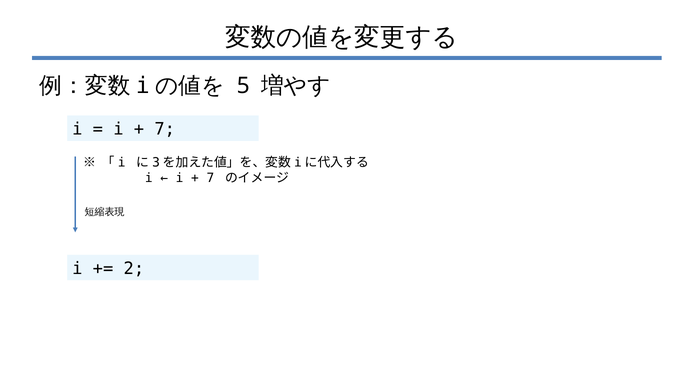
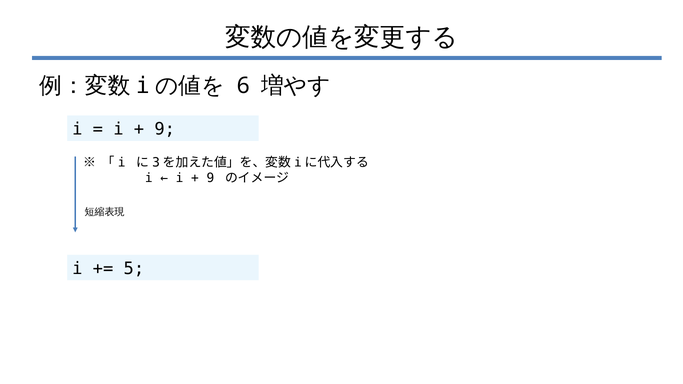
5: 5 -> 6
7 at (165, 129): 7 -> 9
7 at (210, 178): 7 -> 9
2: 2 -> 5
